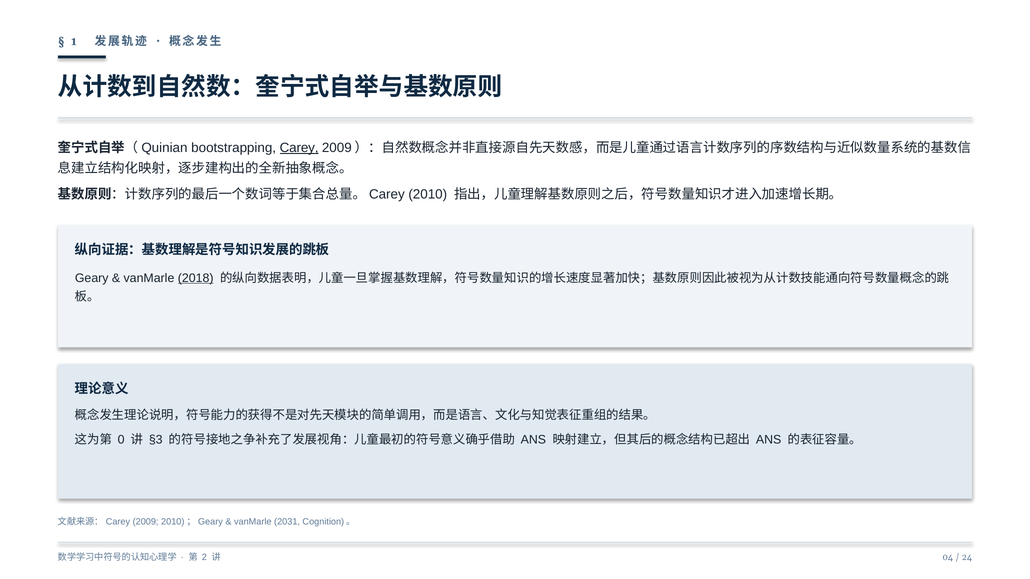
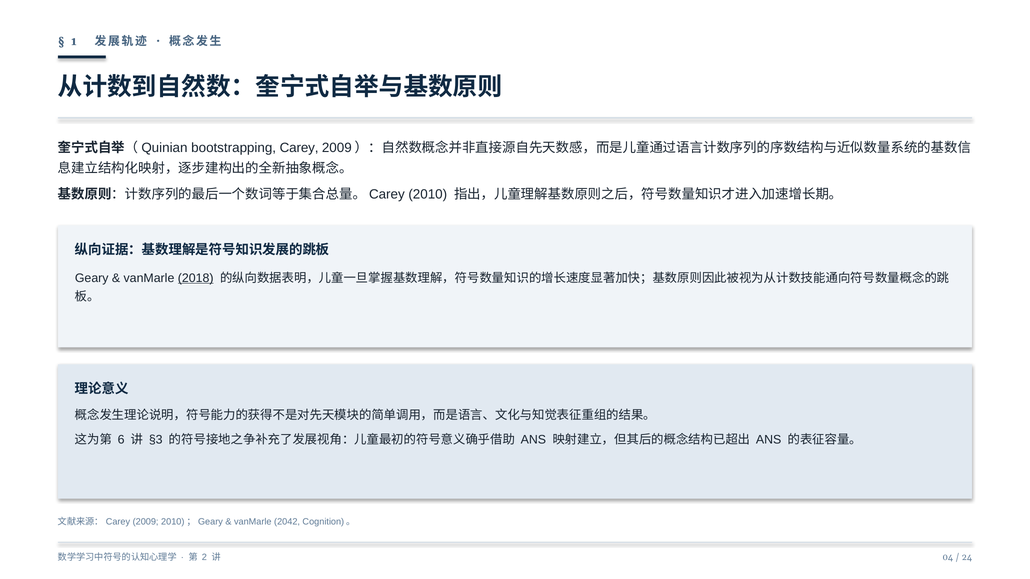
Carey underline: present -> none
0: 0 -> 6
2031: 2031 -> 2042
